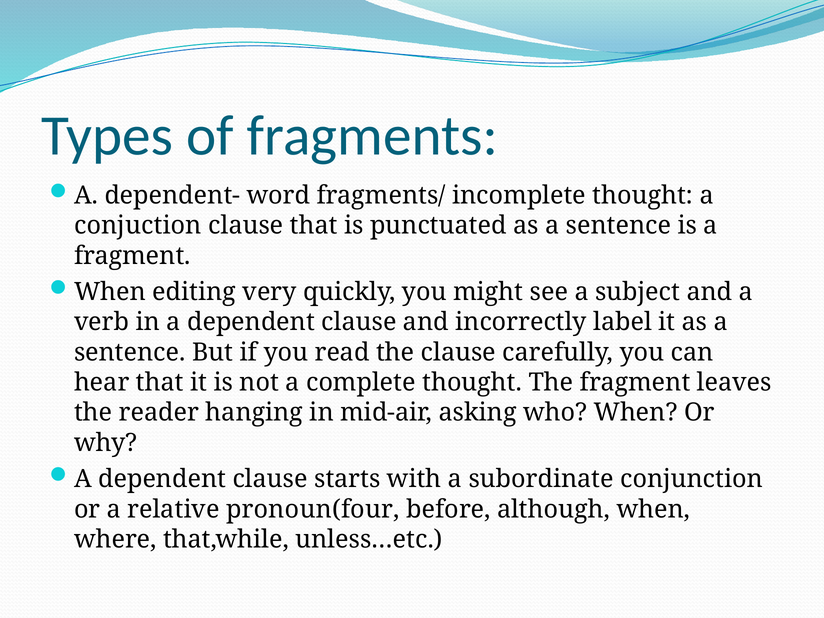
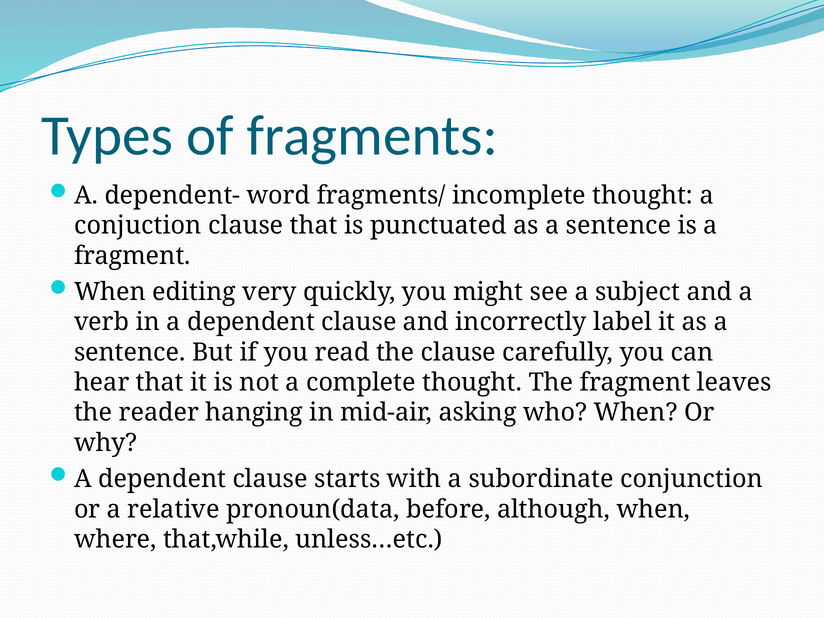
pronoun(four: pronoun(four -> pronoun(data
